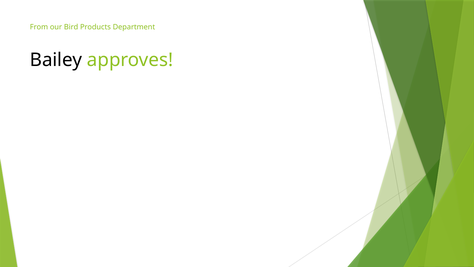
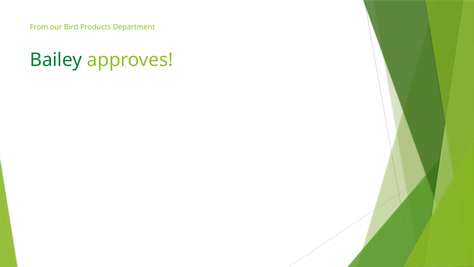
Bailey colour: black -> green
